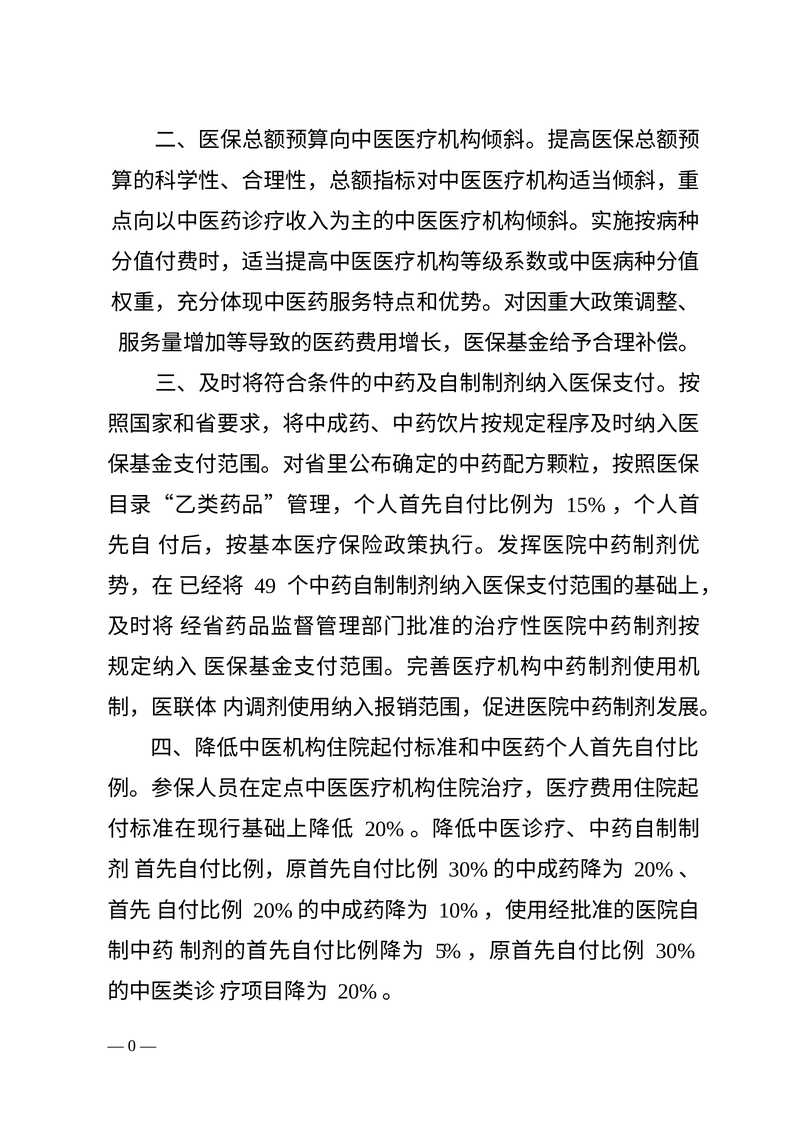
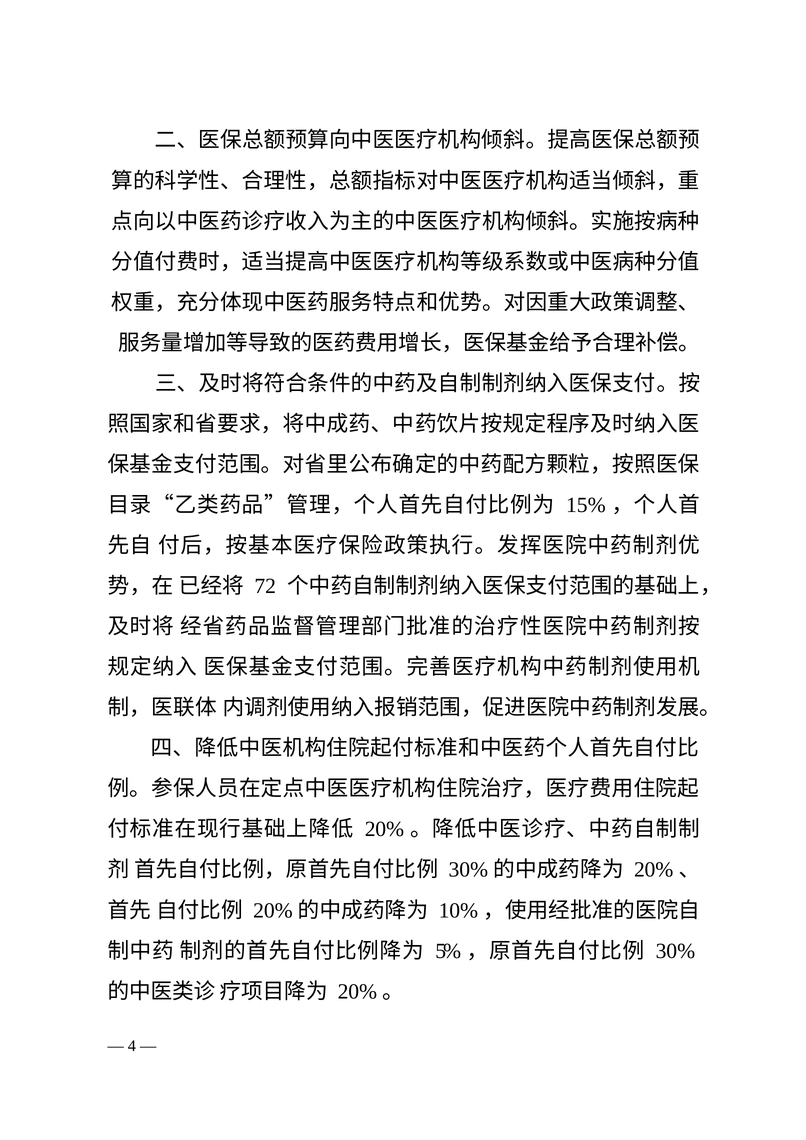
49: 49 -> 72
0: 0 -> 4
